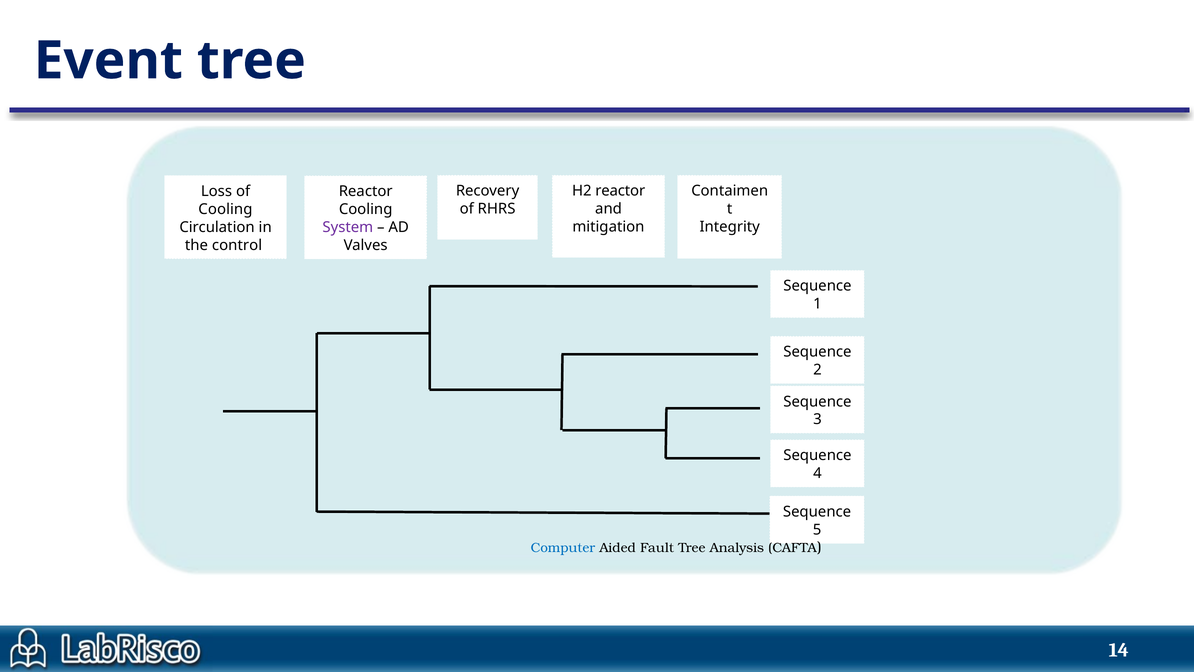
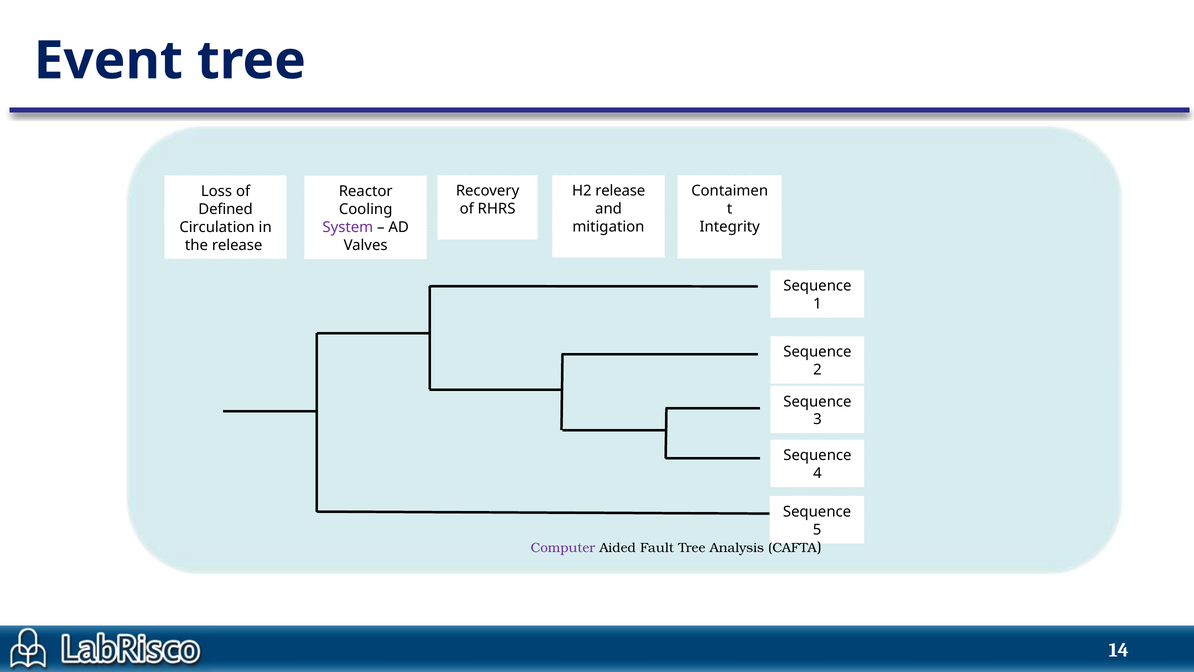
H2 reactor: reactor -> release
Cooling at (225, 209): Cooling -> Defined
the control: control -> release
Computer colour: blue -> purple
